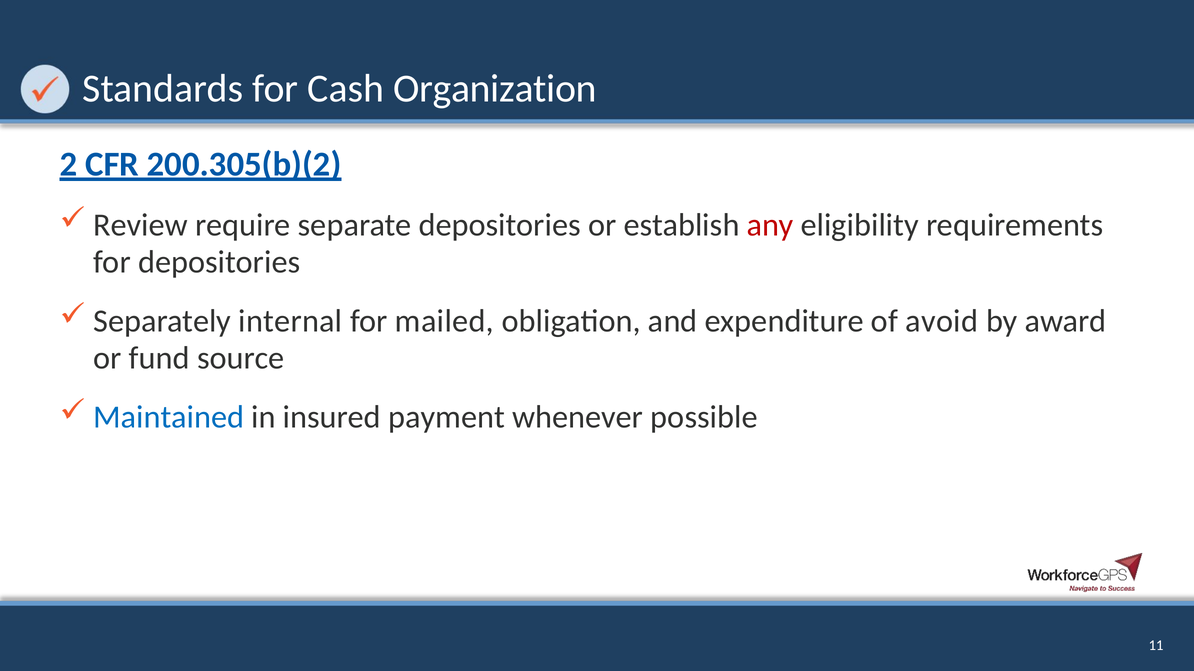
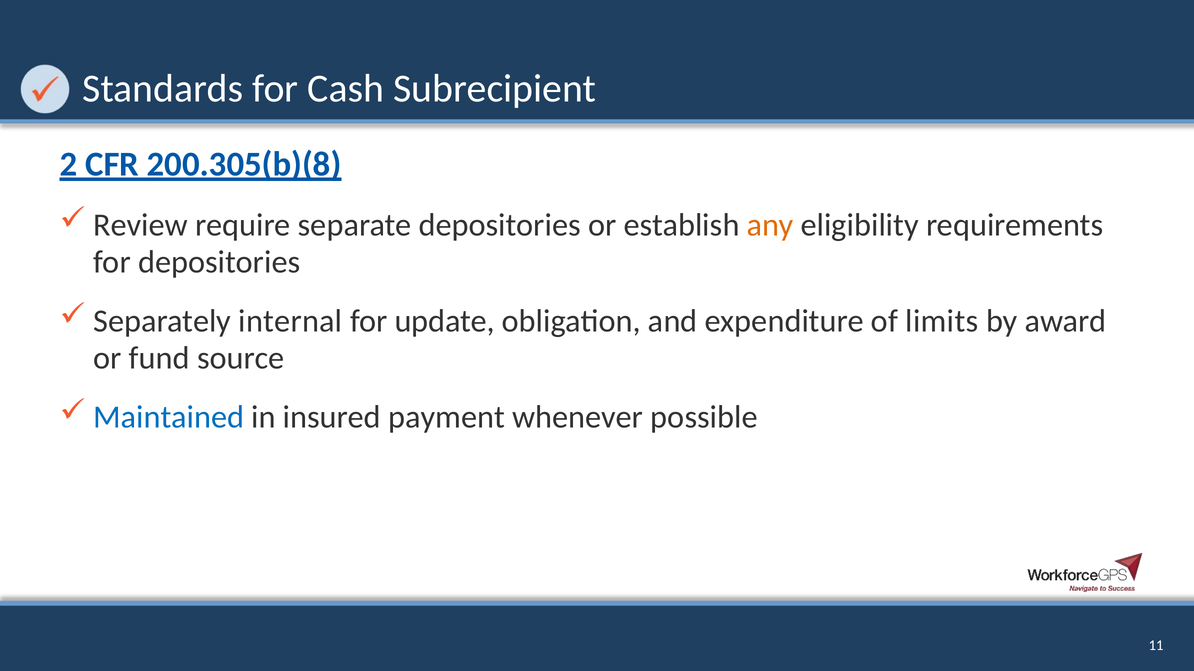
Organization: Organization -> Subrecipient
200.305(b)(2: 200.305(b)(2 -> 200.305(b)(8
any colour: red -> orange
mailed: mailed -> update
avoid: avoid -> limits
